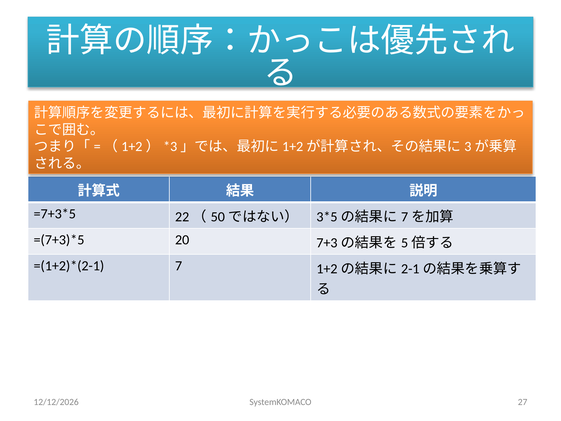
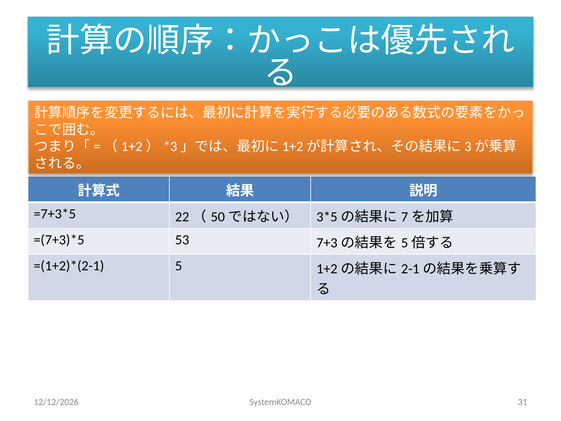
20: 20 -> 53
7: 7 -> 5
27: 27 -> 31
